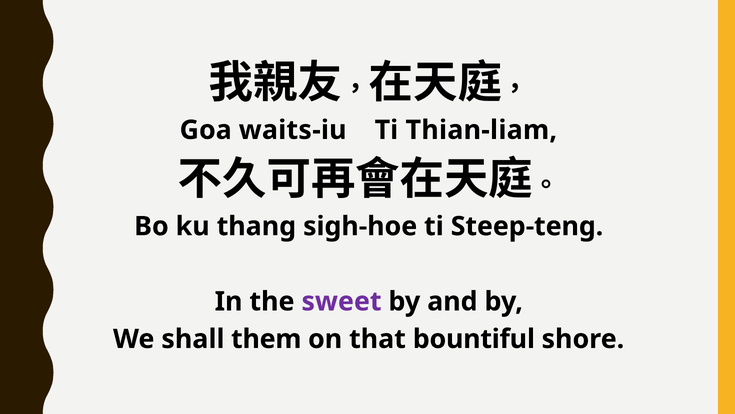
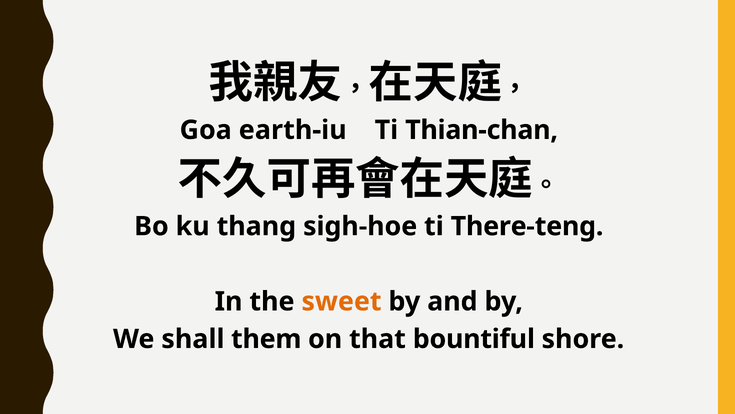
waits-iu: waits-iu -> earth-iu
Thian-liam: Thian-liam -> Thian-chan
Steep-teng: Steep-teng -> There-teng
sweet colour: purple -> orange
